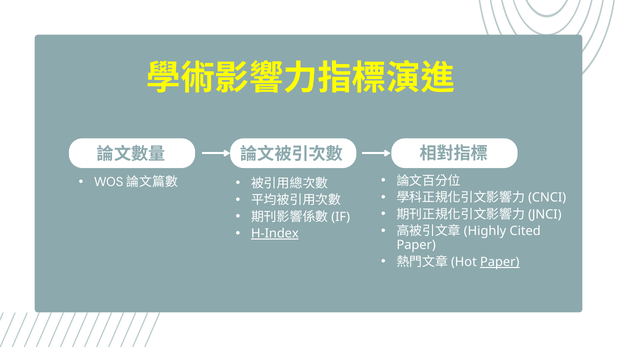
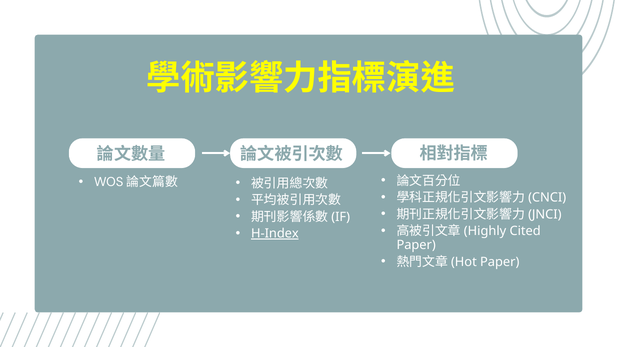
Paper at (500, 262) underline: present -> none
